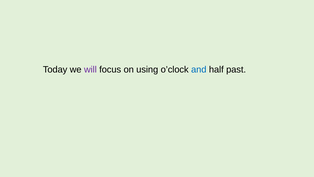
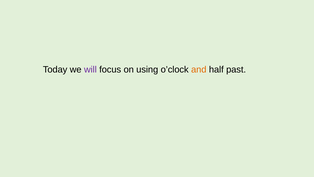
and colour: blue -> orange
